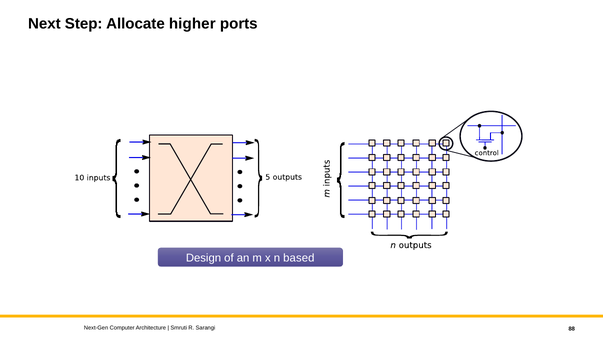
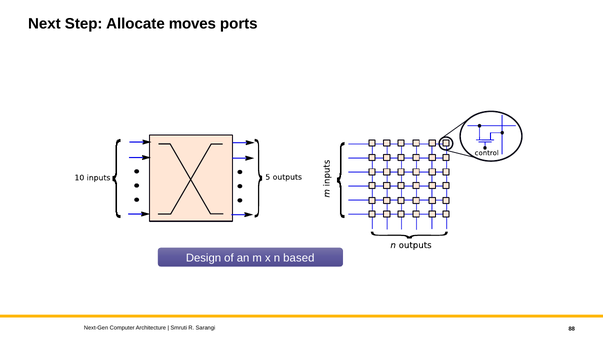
higher: higher -> moves
